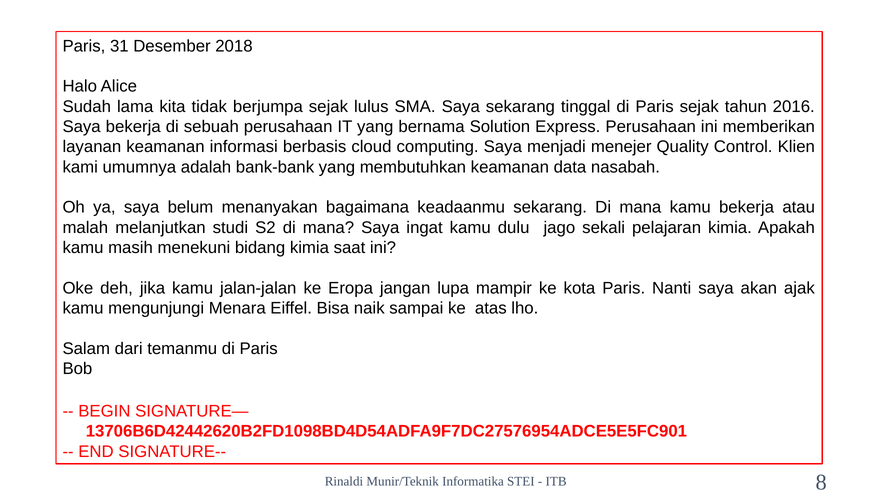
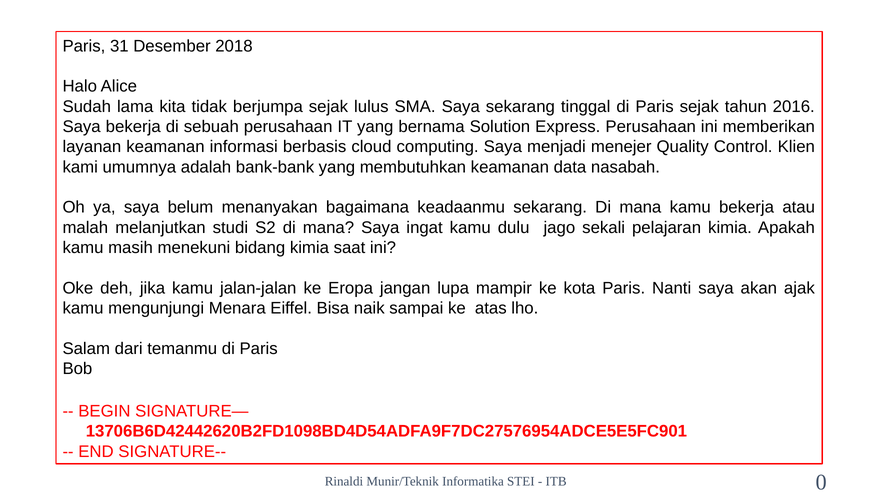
8: 8 -> 0
